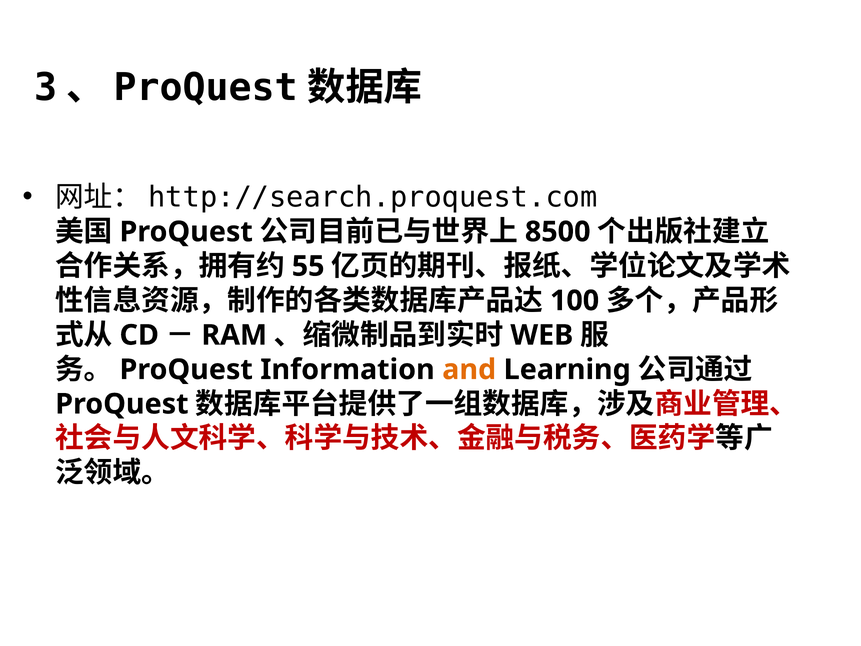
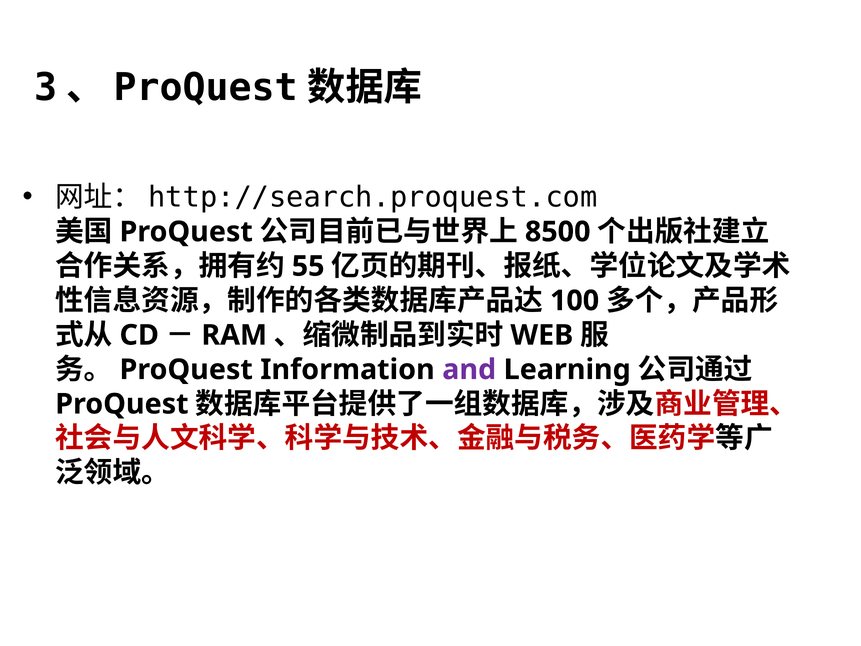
and colour: orange -> purple
